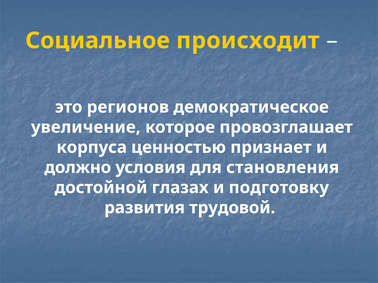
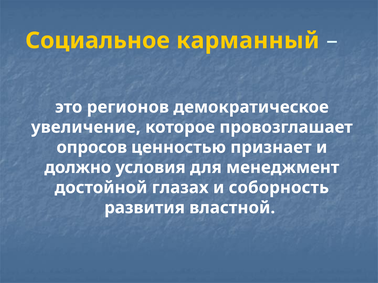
происходит: происходит -> карманный
корпуса: корпуса -> опросов
становления: становления -> менеджмент
подготовку: подготовку -> соборность
трудовой: трудовой -> властной
